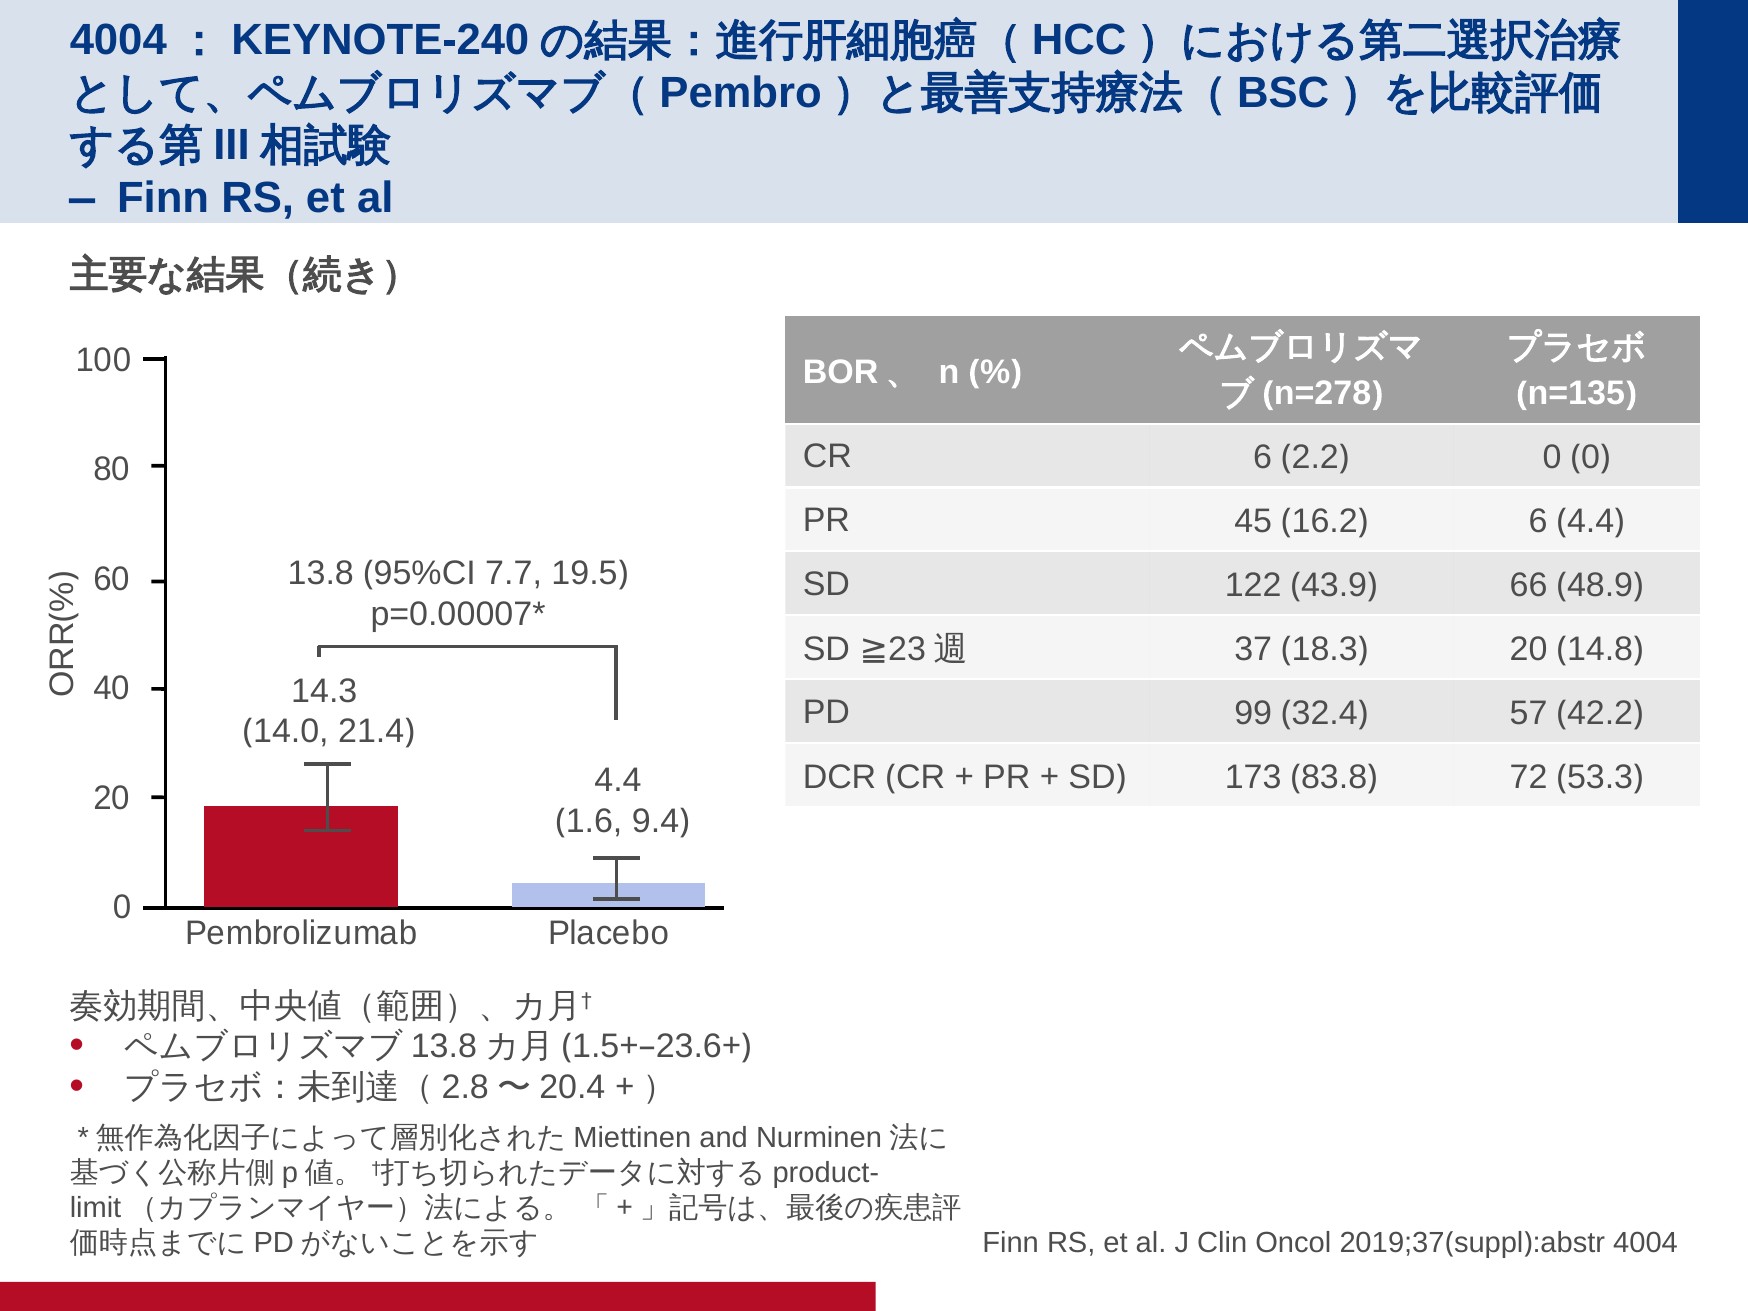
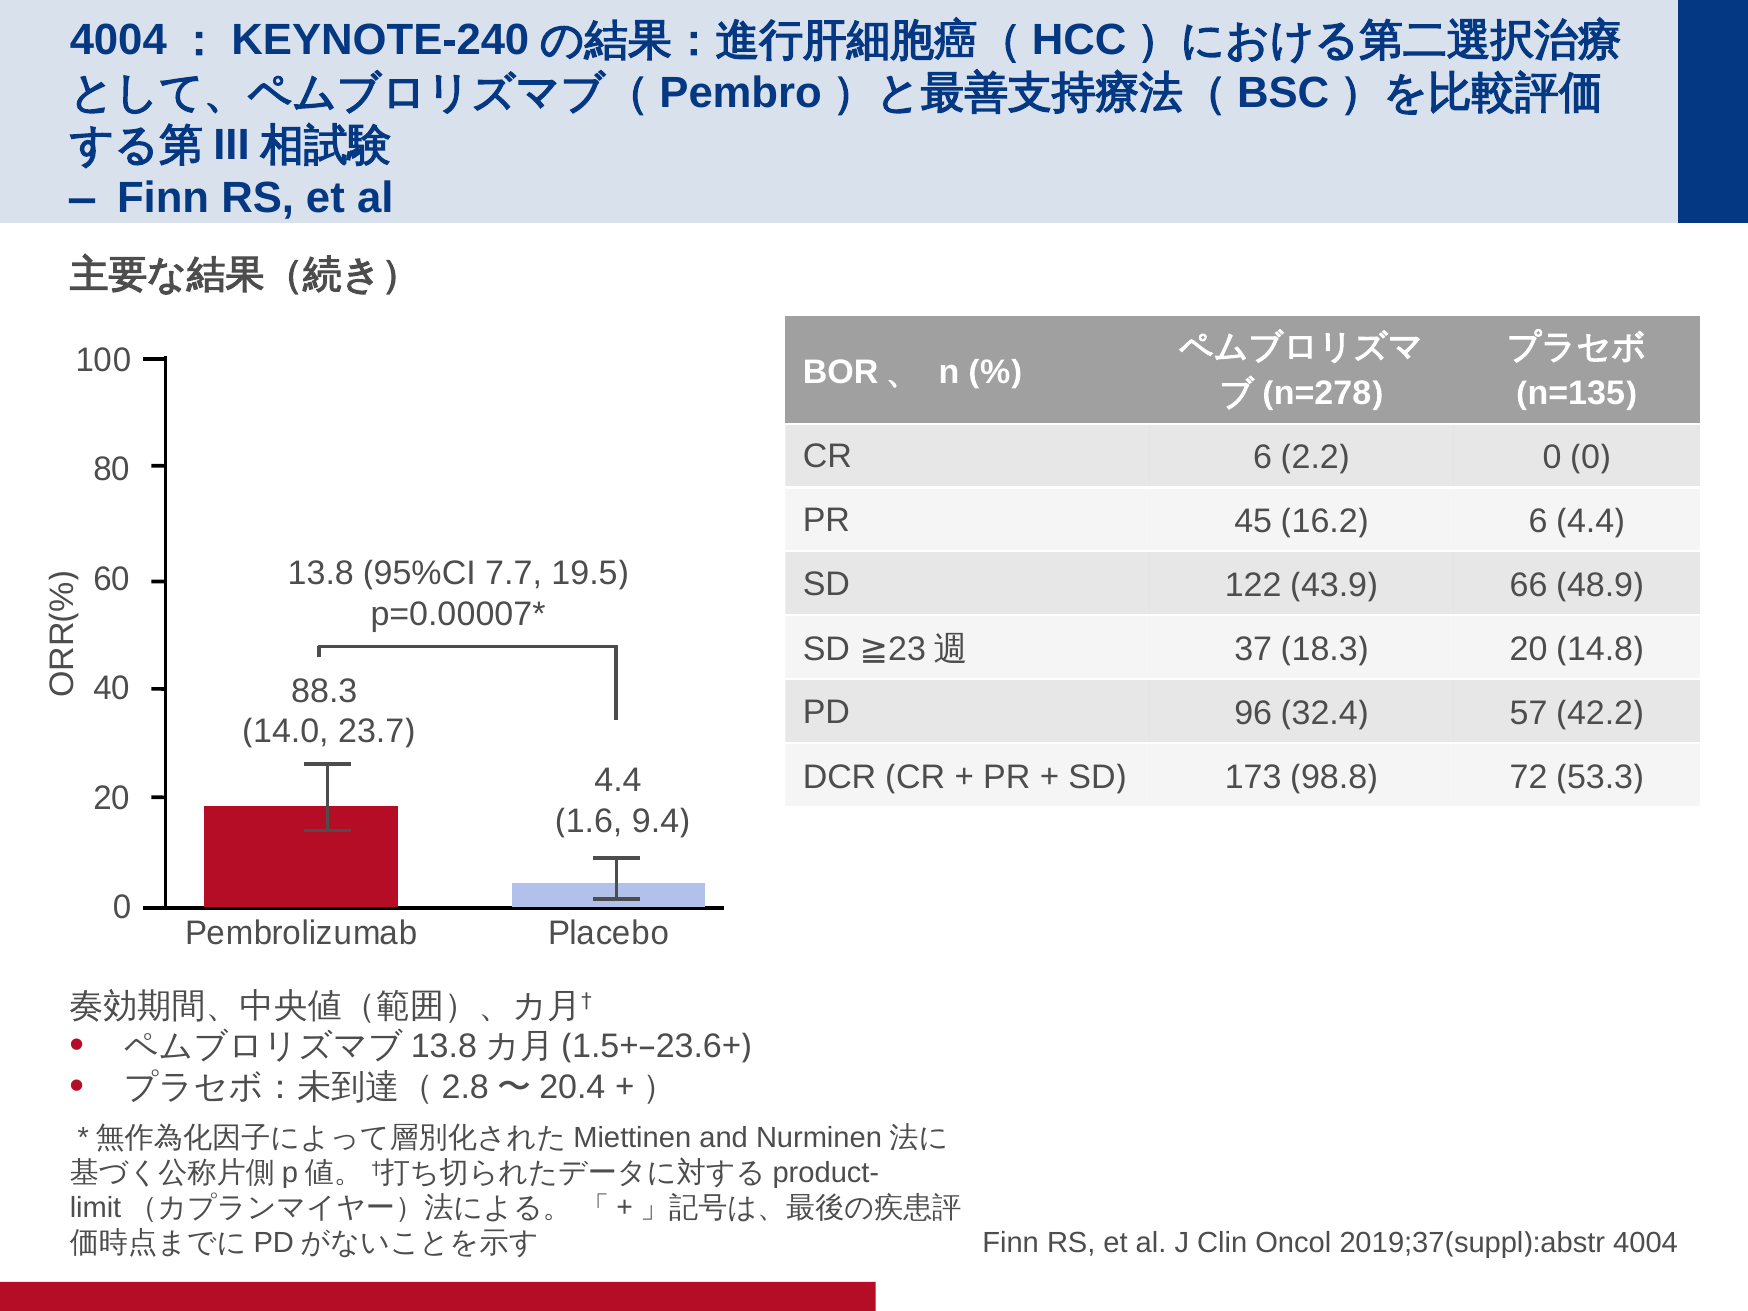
14.3: 14.3 -> 88.3
99: 99 -> 96
21.4: 21.4 -> 23.7
83.8: 83.8 -> 98.8
